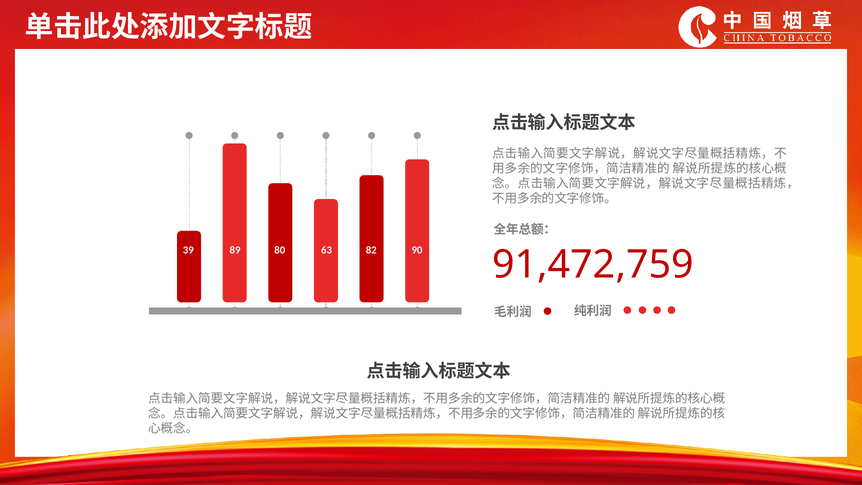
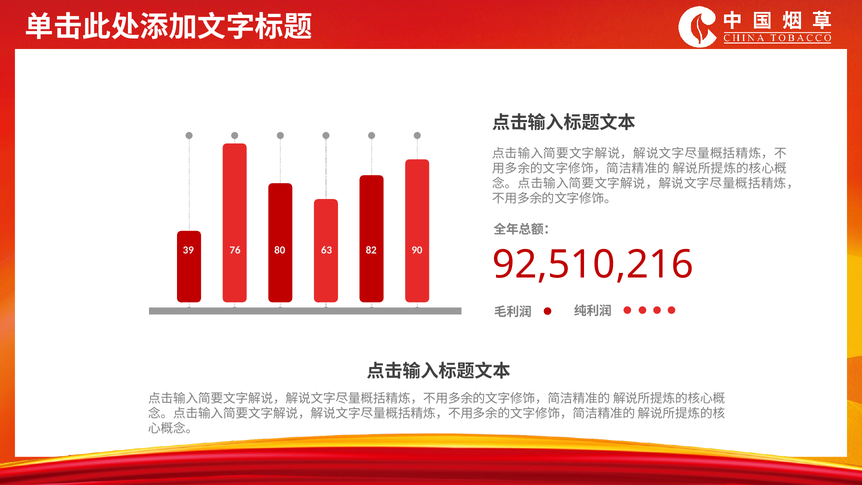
89: 89 -> 76
91,472,759: 91,472,759 -> 92,510,216
